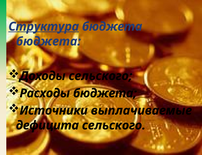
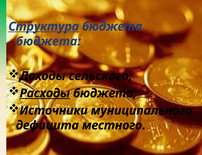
Расходы underline: none -> present
выплачиваемые: выплачиваемые -> муниципального
дефицита сельского: сельского -> местного
